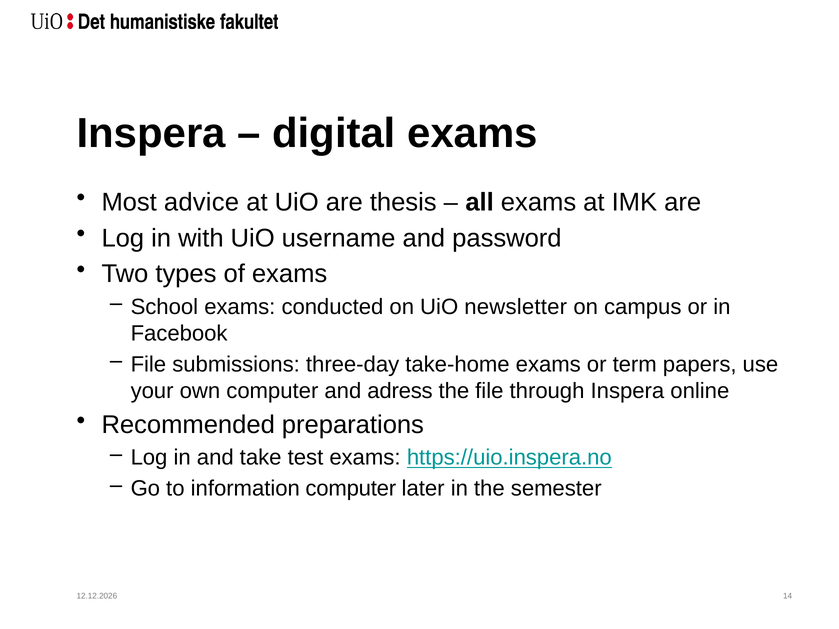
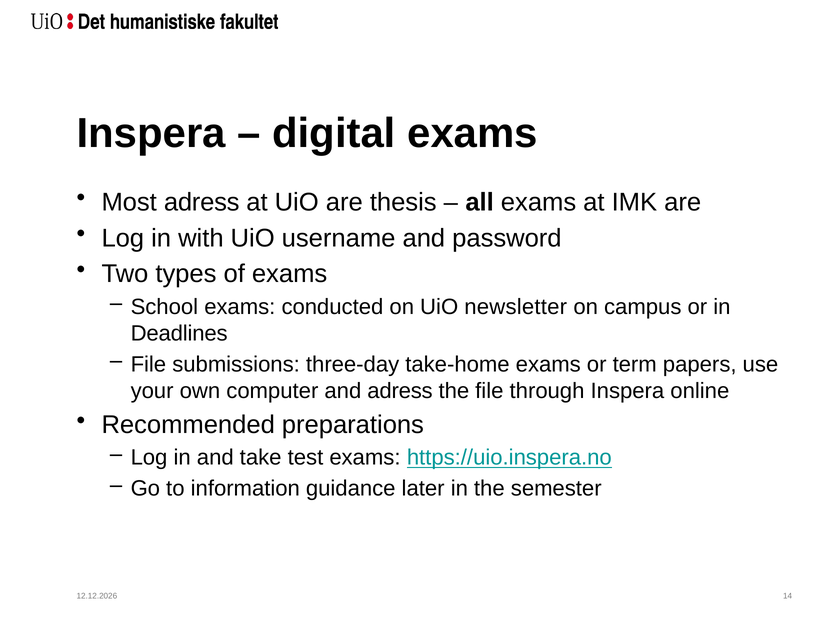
Most advice: advice -> adress
Facebook: Facebook -> Deadlines
information computer: computer -> guidance
